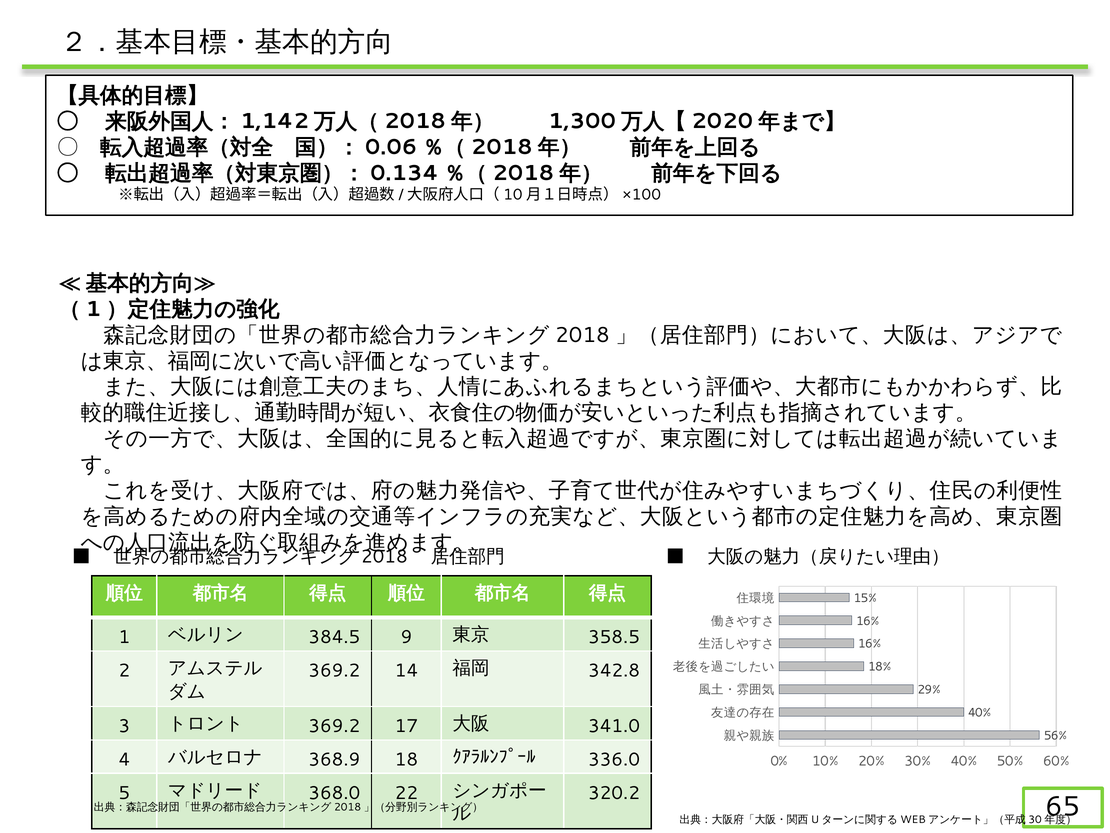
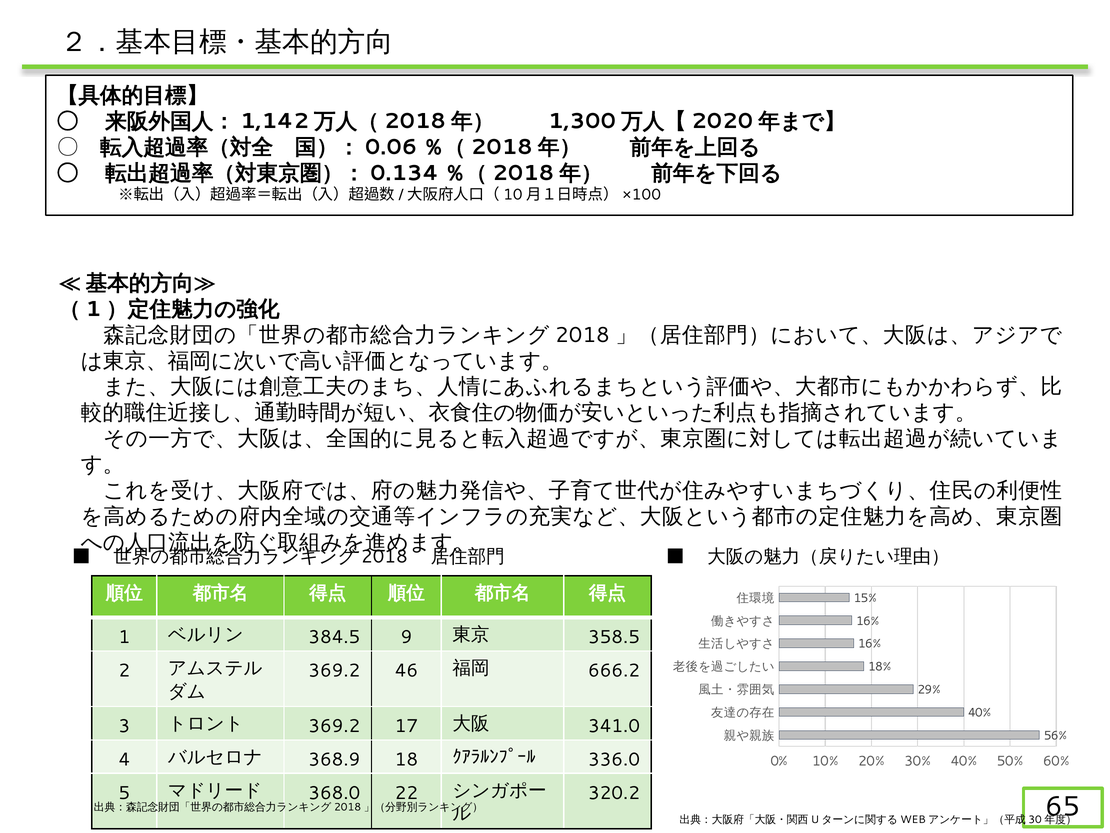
14: 14 -> 46
342.8: 342.8 -> 666.2
